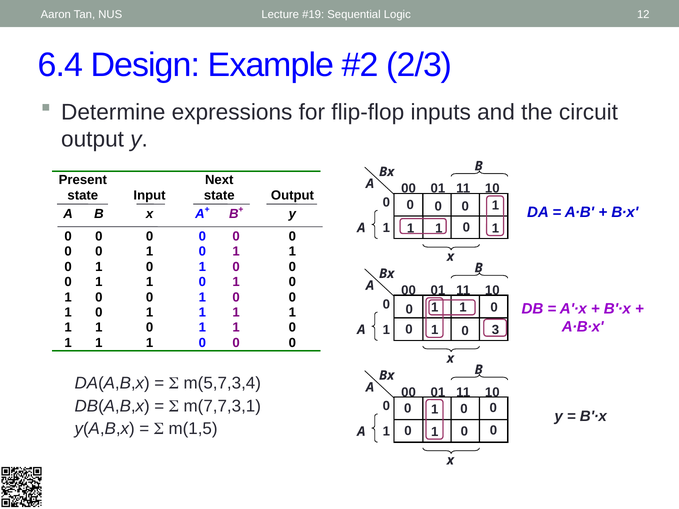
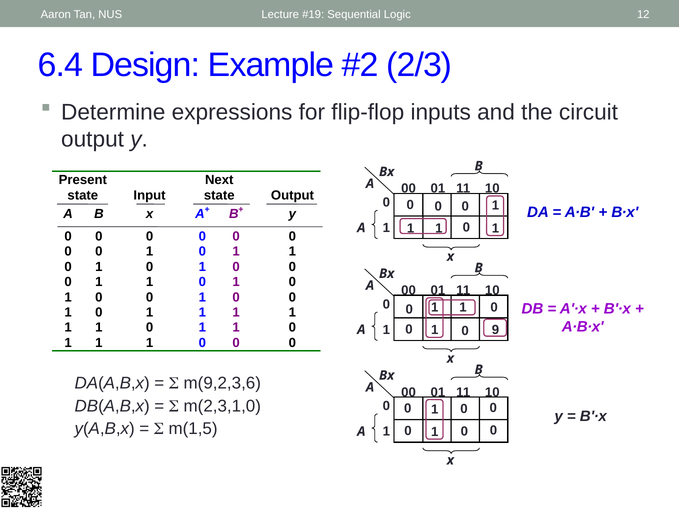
3: 3 -> 9
m(5,7,3,4: m(5,7,3,4 -> m(9,2,3,6
m(7,7,3,1: m(7,7,3,1 -> m(2,3,1,0
